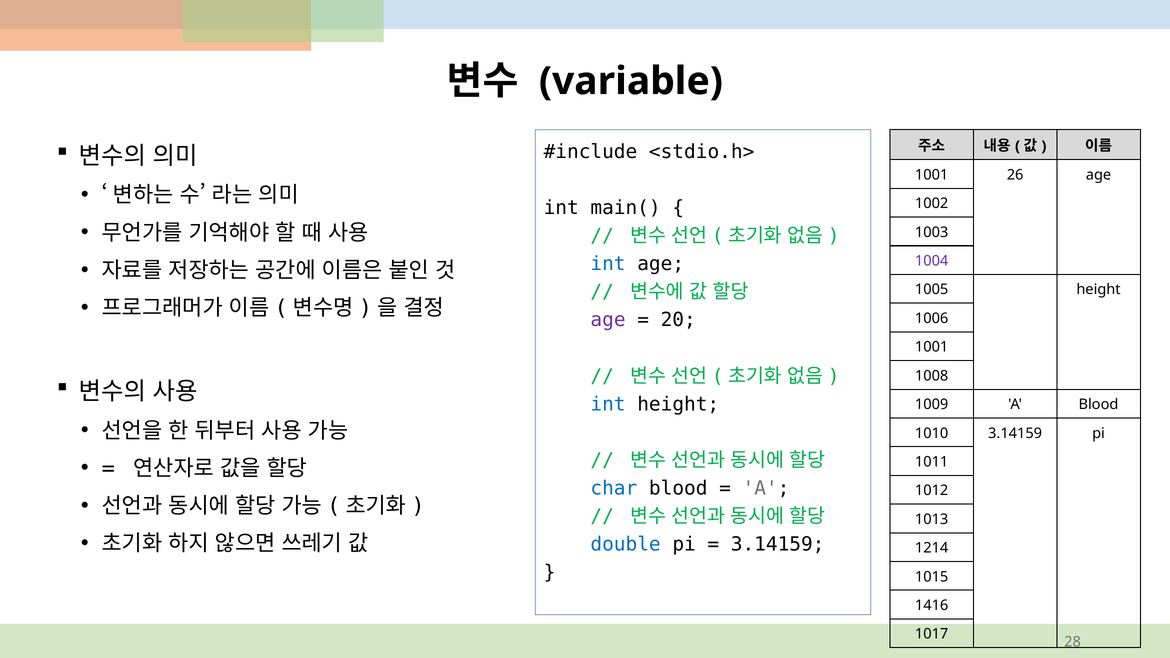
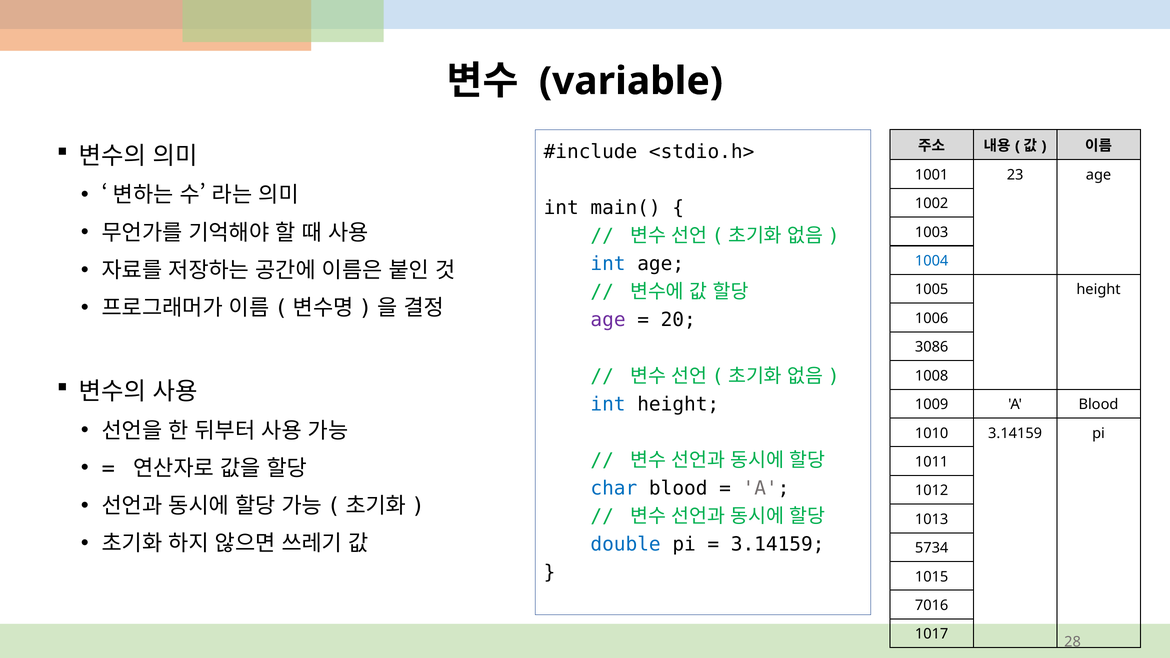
26: 26 -> 23
1004 colour: purple -> blue
1001 at (932, 347): 1001 -> 3086
1214: 1214 -> 5734
1416: 1416 -> 7016
